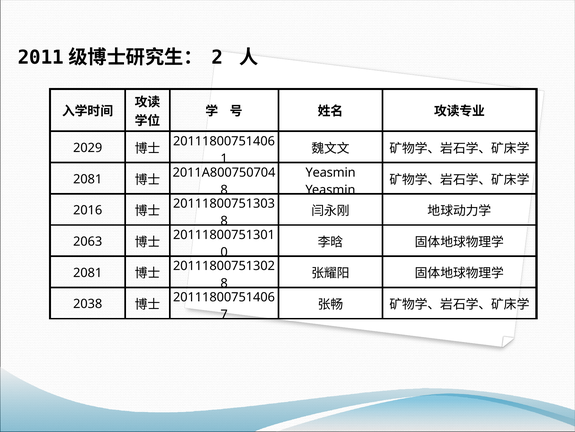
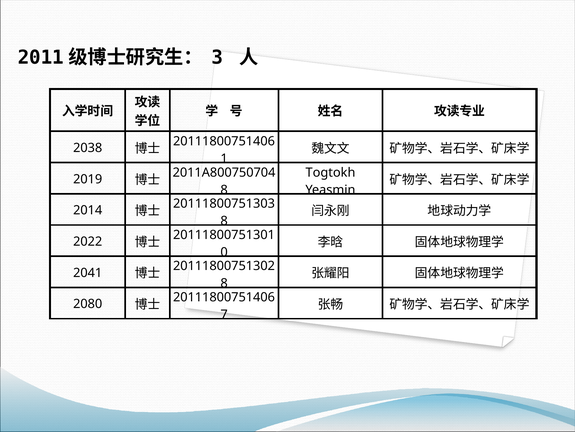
2: 2 -> 3
2029: 2029 -> 2038
Yeasmin at (331, 172): Yeasmin -> Togtokh
2081 at (88, 179): 2081 -> 2019
2016: 2016 -> 2014
2063: 2063 -> 2022
2081 at (88, 272): 2081 -> 2041
2038: 2038 -> 2080
